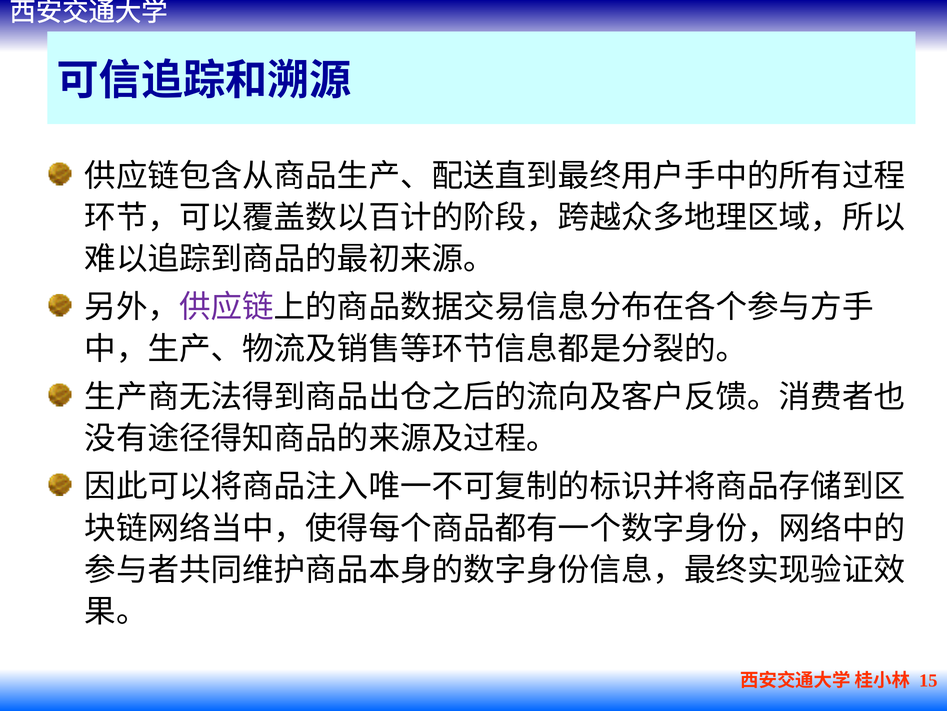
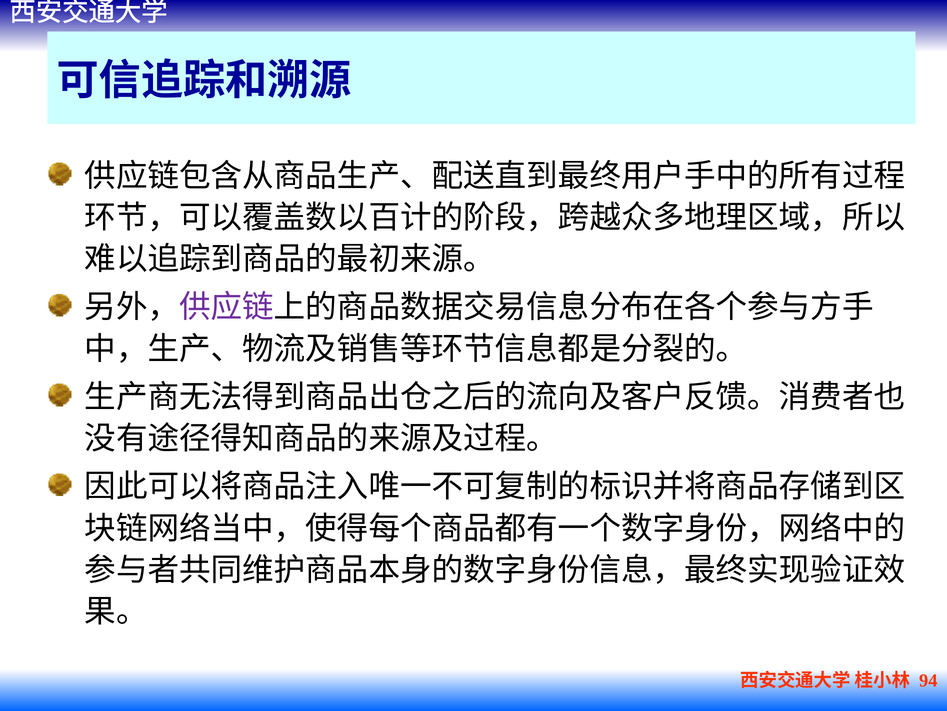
15: 15 -> 94
